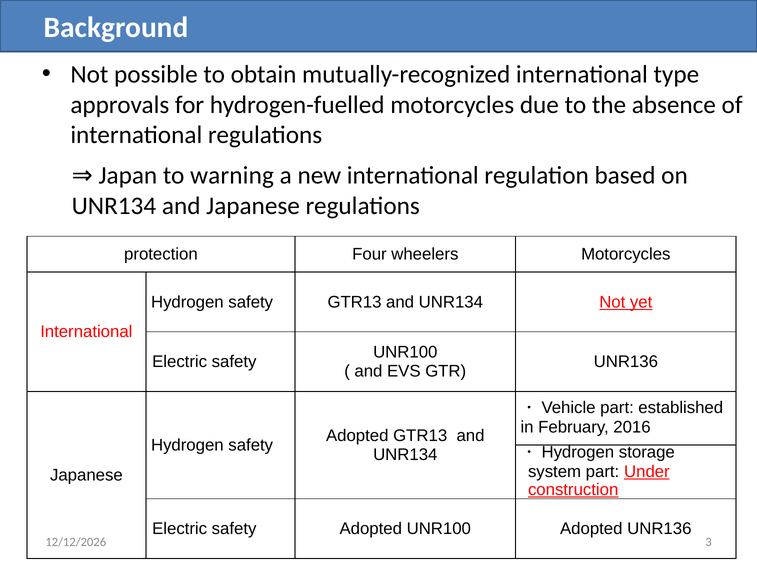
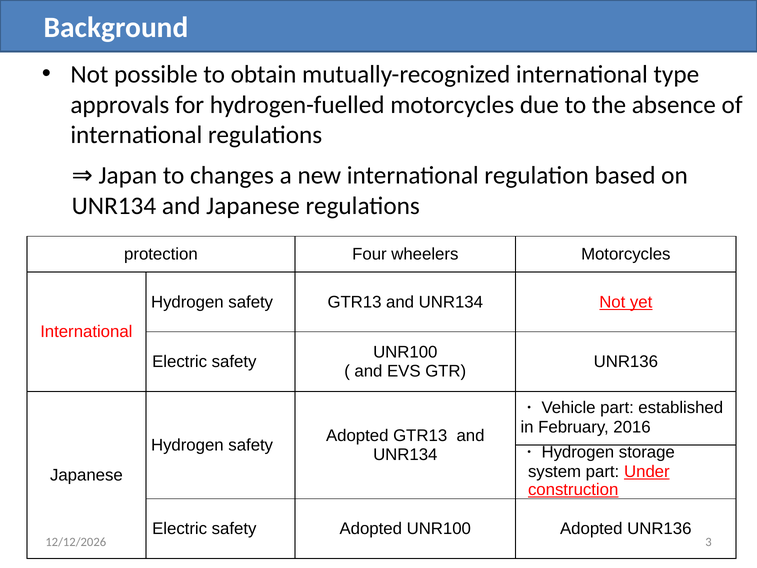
warning: warning -> changes
